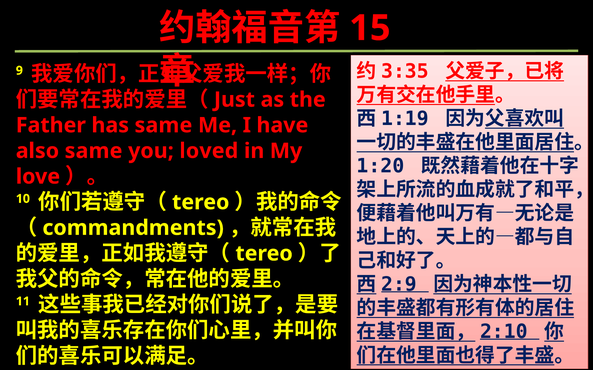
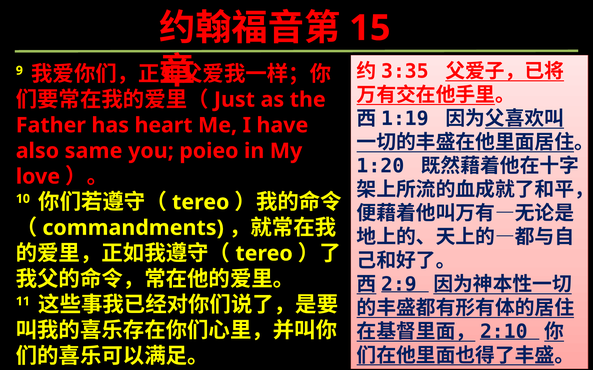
has same: same -> heart
loved: loved -> poieo
